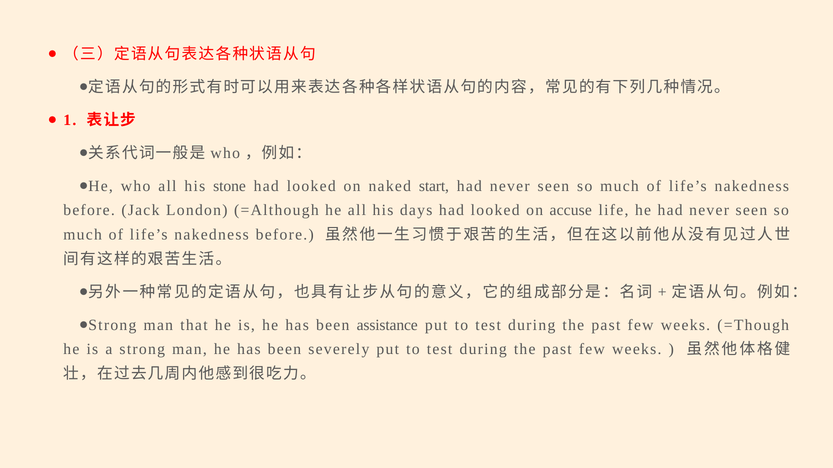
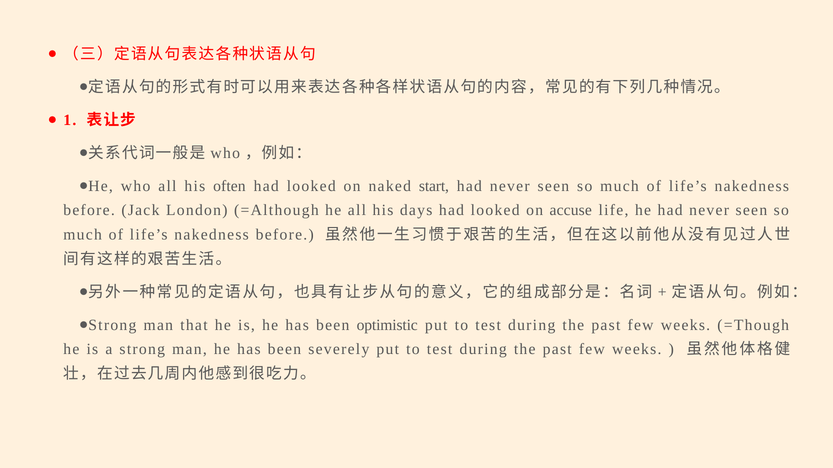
stone: stone -> often
assistance: assistance -> optimistic
